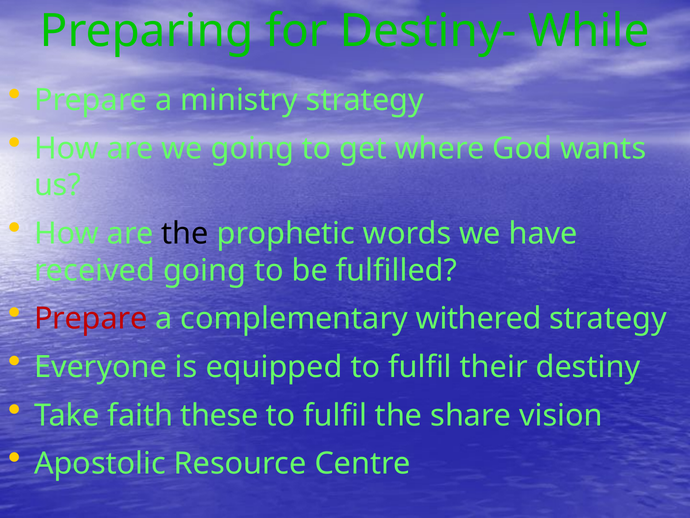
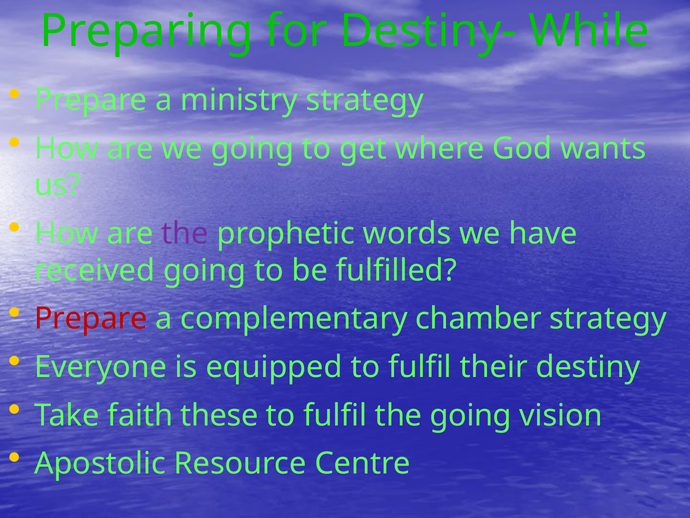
the at (185, 233) colour: black -> purple
withered: withered -> chamber
the share: share -> going
